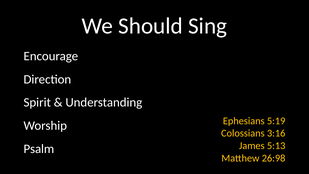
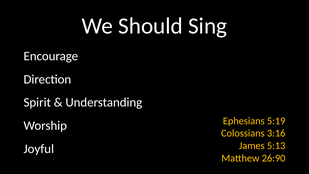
Psalm: Psalm -> Joyful
26:98: 26:98 -> 26:90
